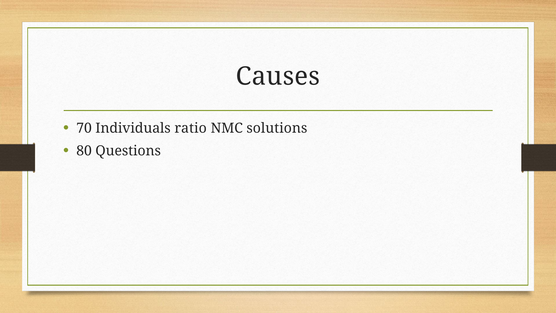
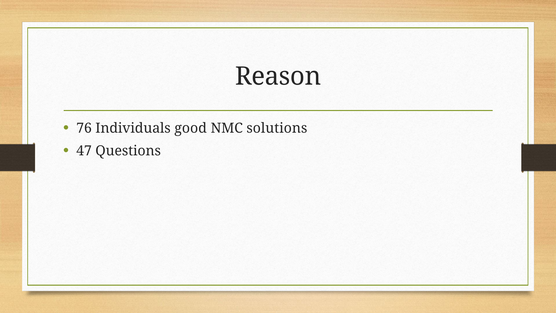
Causes: Causes -> Reason
70: 70 -> 76
ratio: ratio -> good
80: 80 -> 47
